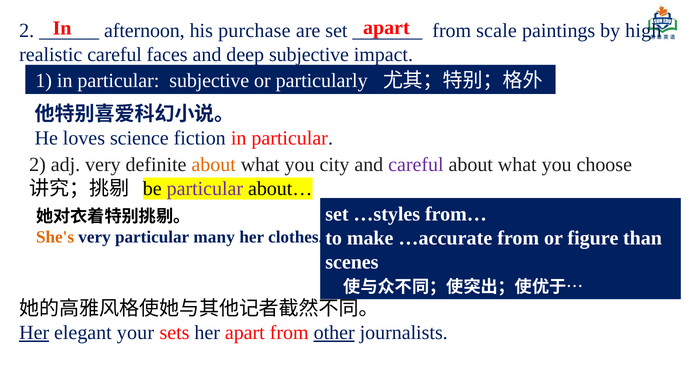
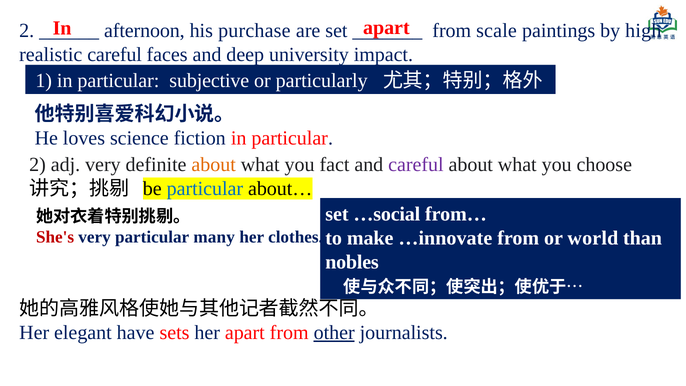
deep subjective: subjective -> university
city: city -> fact
particular at (205, 189) colour: purple -> blue
…styles: …styles -> …social
…accurate: …accurate -> …innovate
figure: figure -> world
She's colour: orange -> red
scenes: scenes -> nobles
Her at (34, 332) underline: present -> none
your: your -> have
